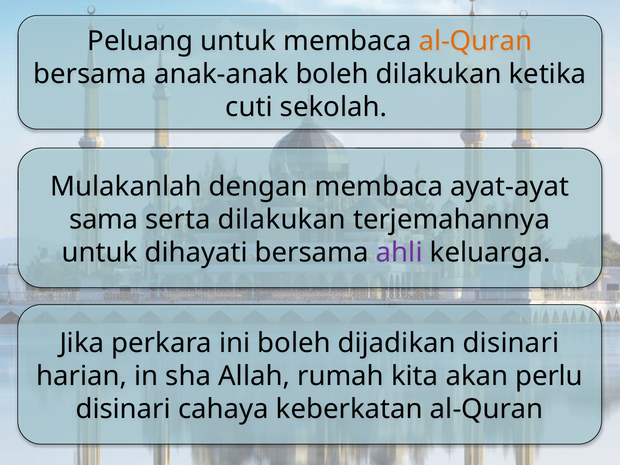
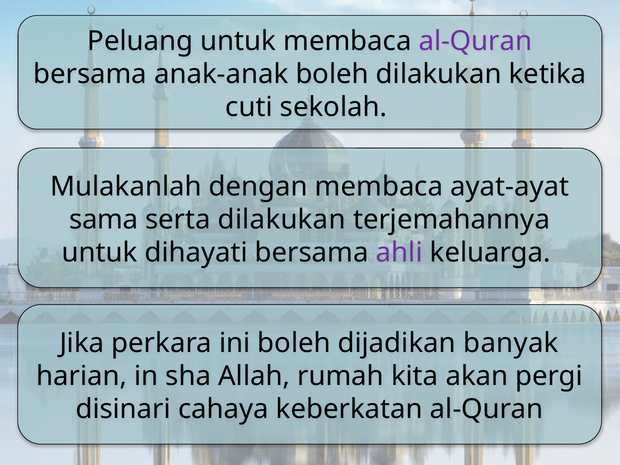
al-Quran at (475, 41) colour: orange -> purple
dijadikan disinari: disinari -> banyak
perlu: perlu -> pergi
